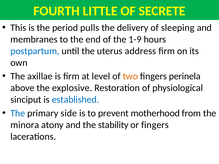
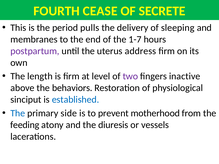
LITTLE: LITTLE -> CEASE
1-9: 1-9 -> 1-7
postpartum colour: blue -> purple
axillae: axillae -> length
two colour: orange -> purple
perinela: perinela -> inactive
explosive: explosive -> behaviors
minora: minora -> feeding
stability: stability -> diuresis
or fingers: fingers -> vessels
